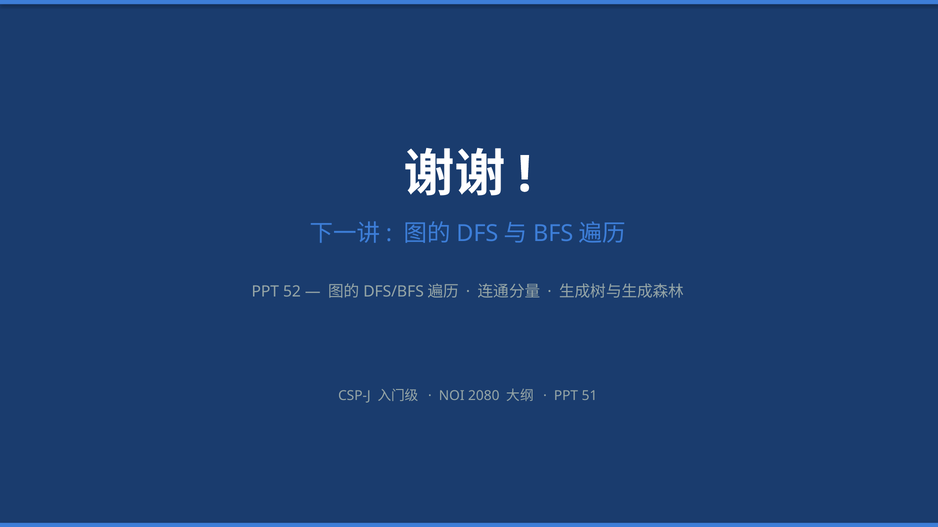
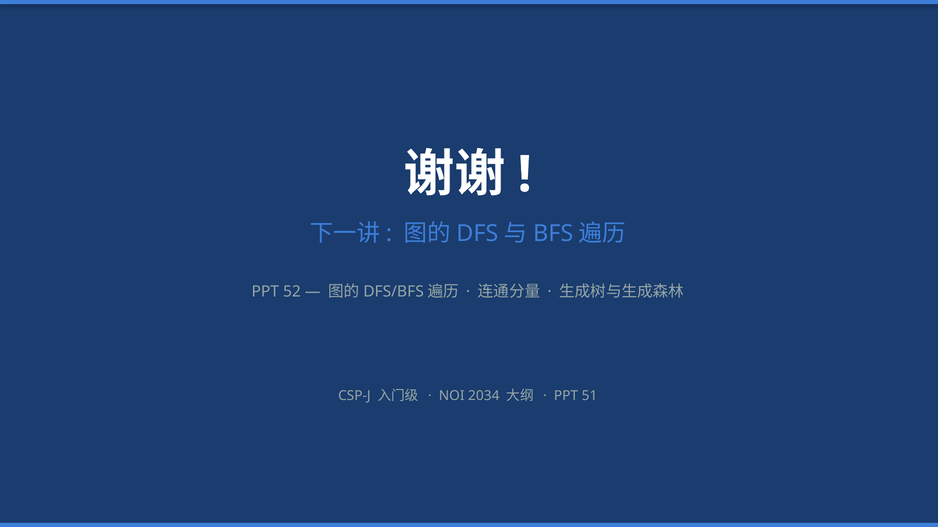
2080: 2080 -> 2034
